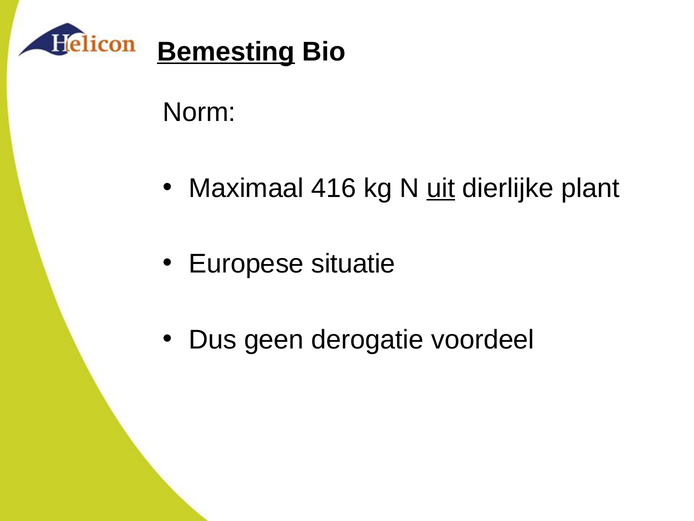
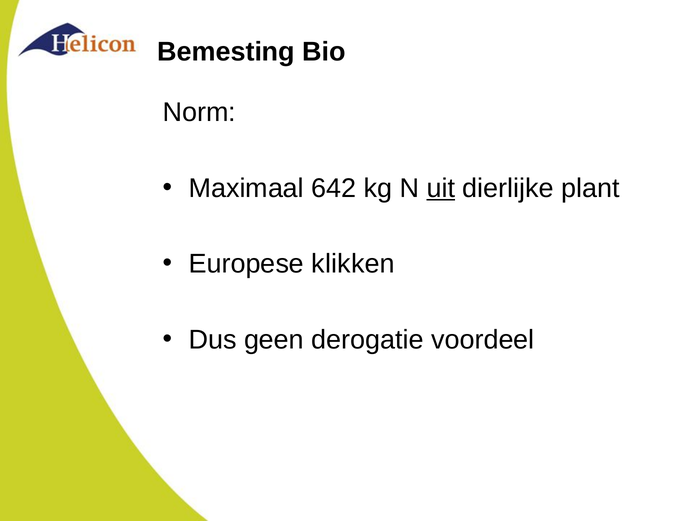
Bemesting underline: present -> none
416: 416 -> 642
situatie: situatie -> klikken
